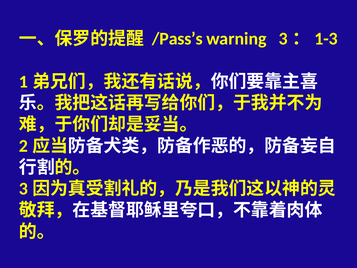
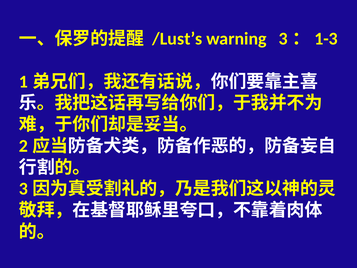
/Pass’s: /Pass’s -> /Lust’s
